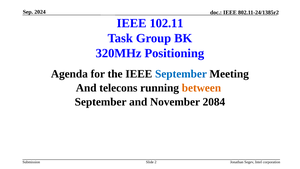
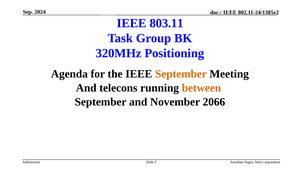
102.11: 102.11 -> 803.11
September at (181, 74) colour: blue -> orange
2084: 2084 -> 2066
